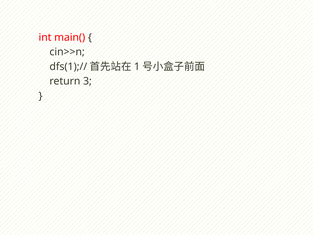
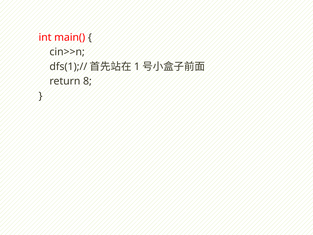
3: 3 -> 8
